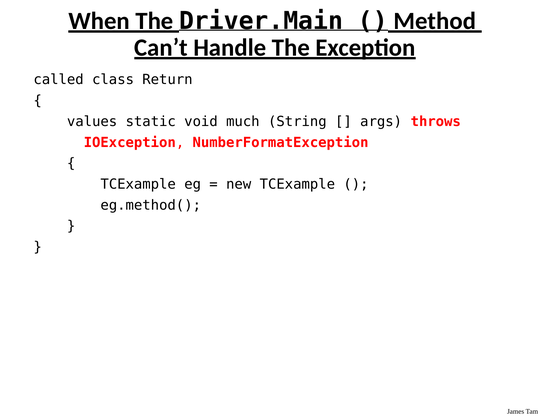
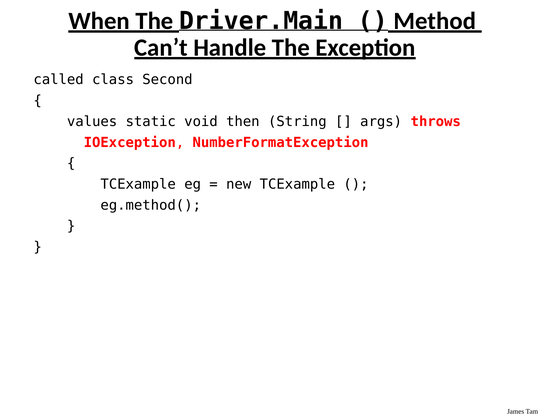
Return: Return -> Second
much: much -> then
